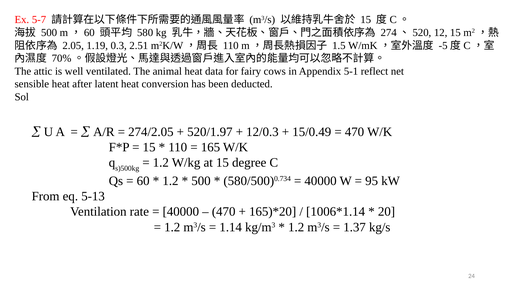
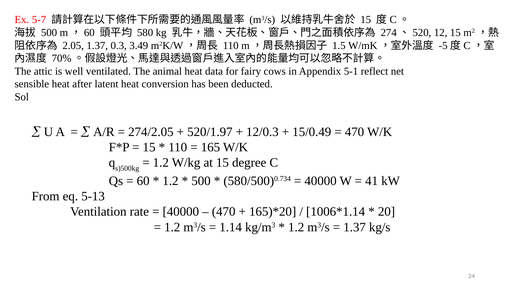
2.05 1.19: 1.19 -> 1.37
2.51: 2.51 -> 3.49
95: 95 -> 41
